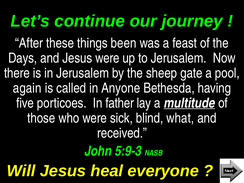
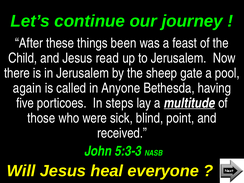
Days: Days -> Child
Jesus were: were -> read
father: father -> steps
what: what -> point
5:9-3: 5:9-3 -> 5:3-3
